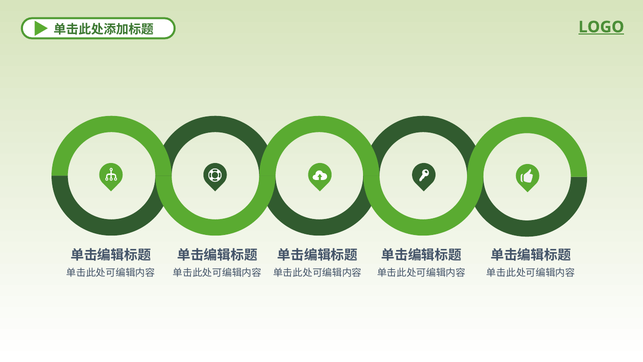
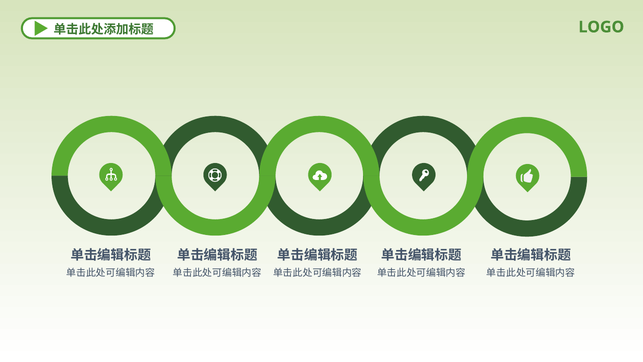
LOGO underline: present -> none
